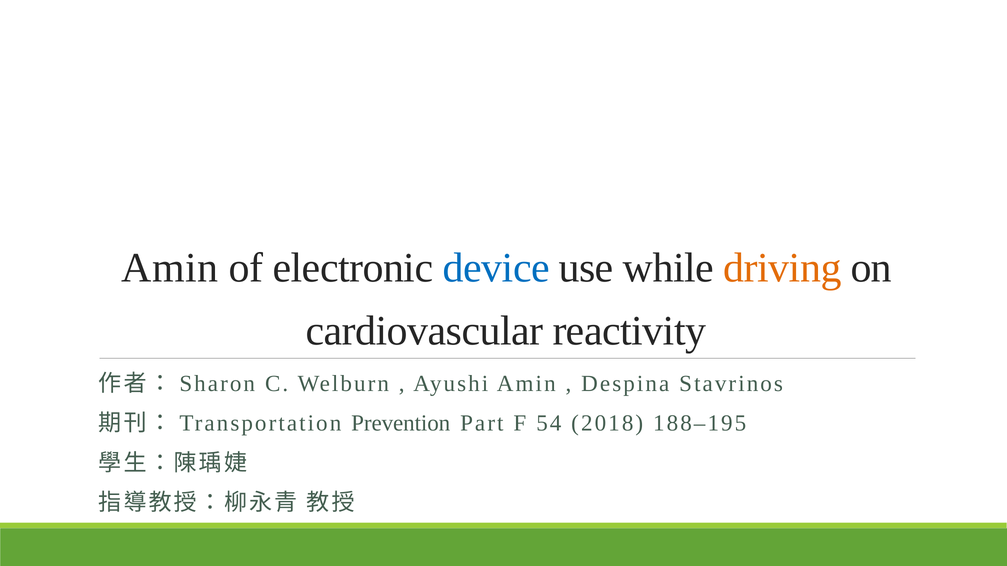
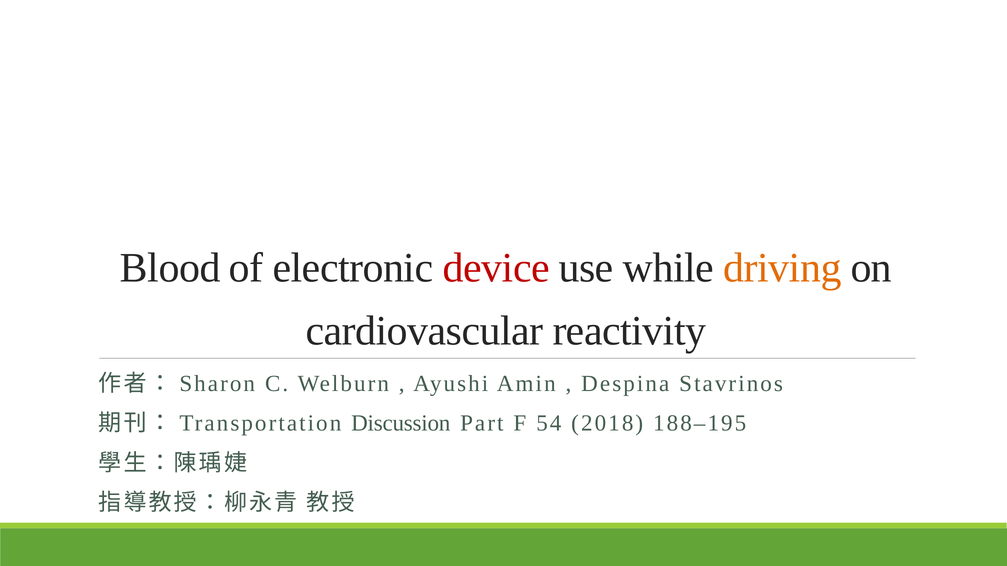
Amin at (170, 268): Amin -> Blood
device colour: blue -> red
Prevention: Prevention -> Discussion
